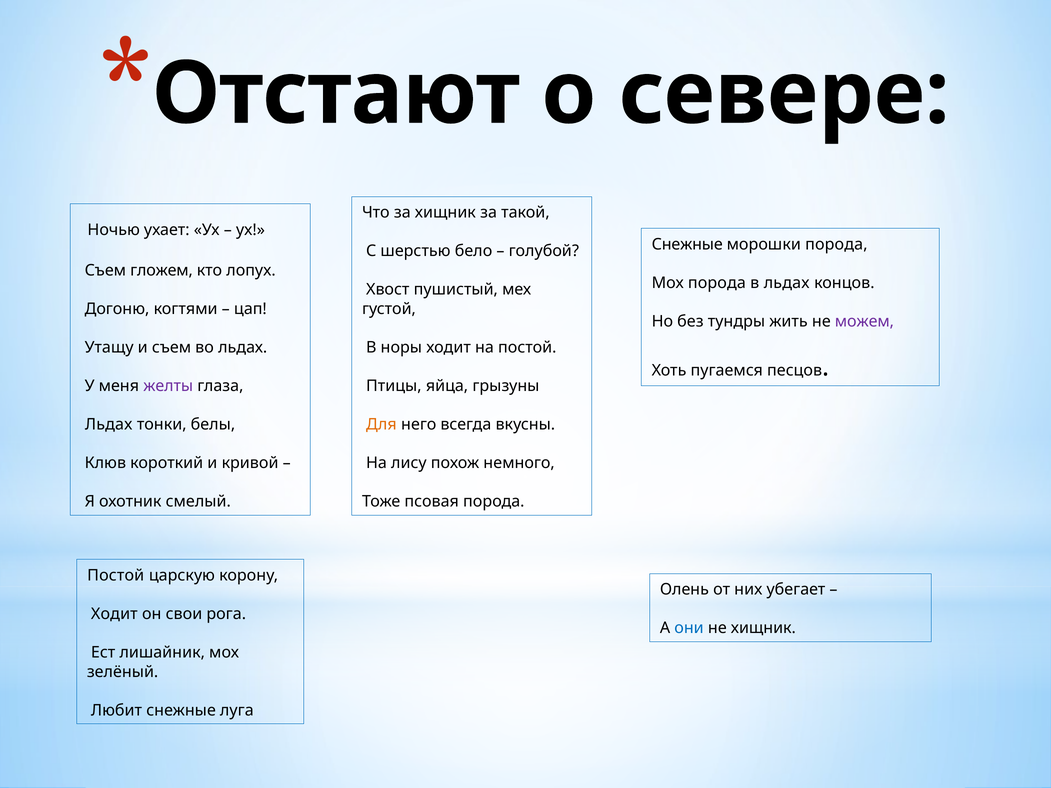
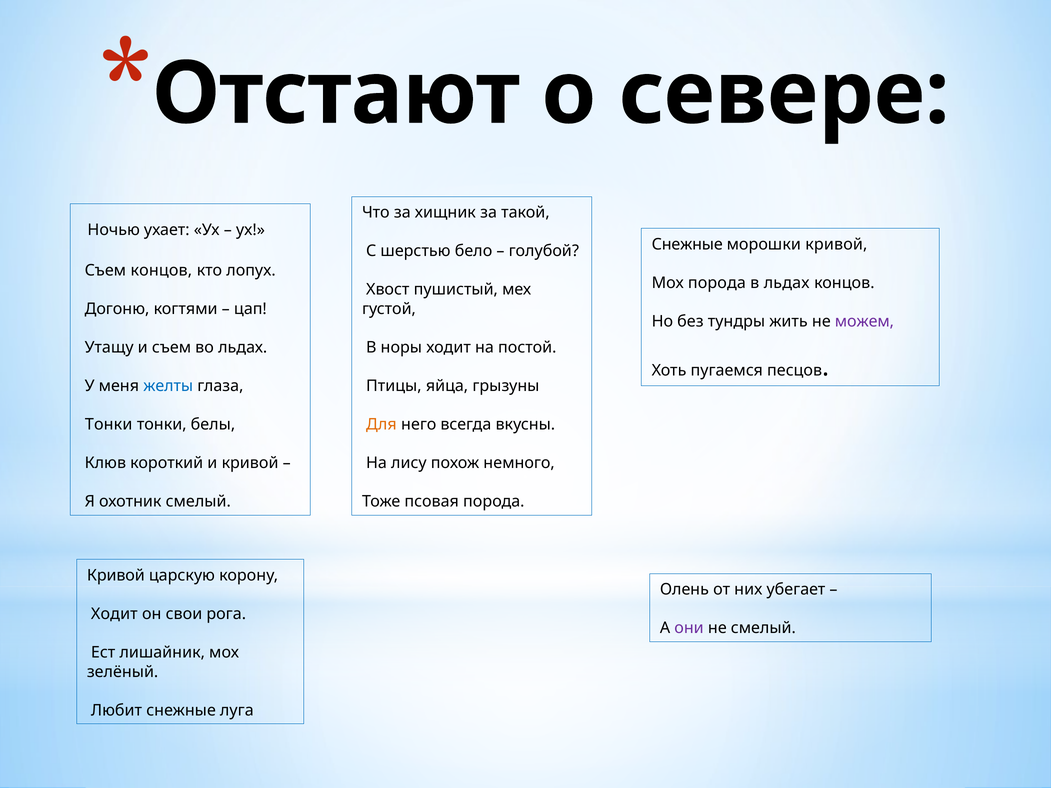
морошки порода: порода -> кривой
Съем гложем: гложем -> концов
желты colour: purple -> blue
Льдах at (109, 425): Льдах -> Тонки
Постой at (116, 576): Постой -> Кривой
они colour: blue -> purple
не хищник: хищник -> смелый
